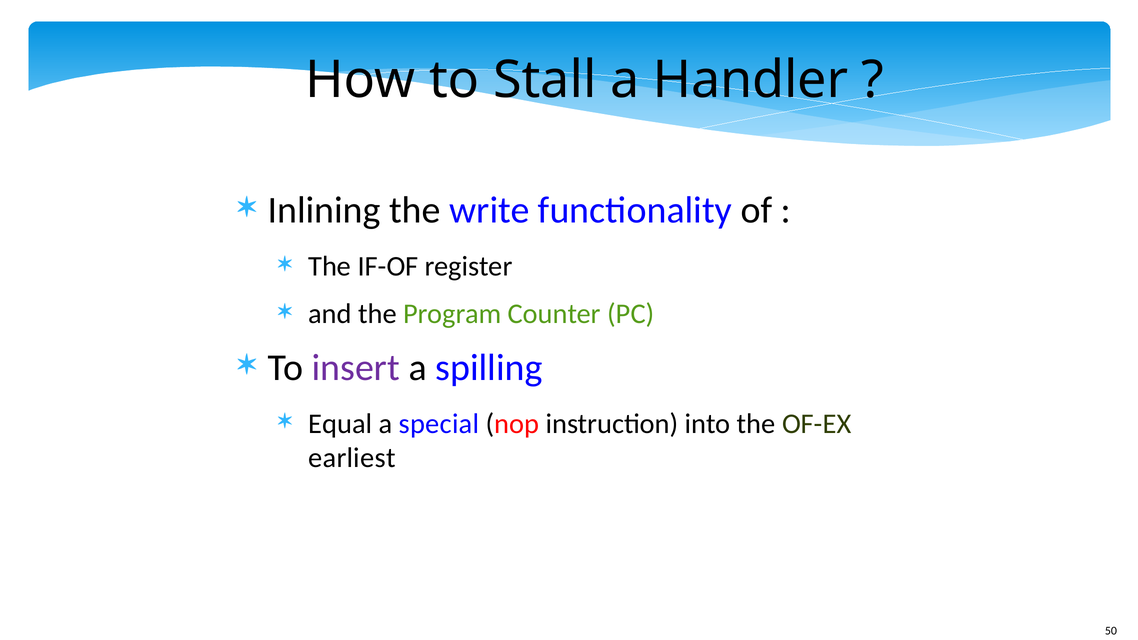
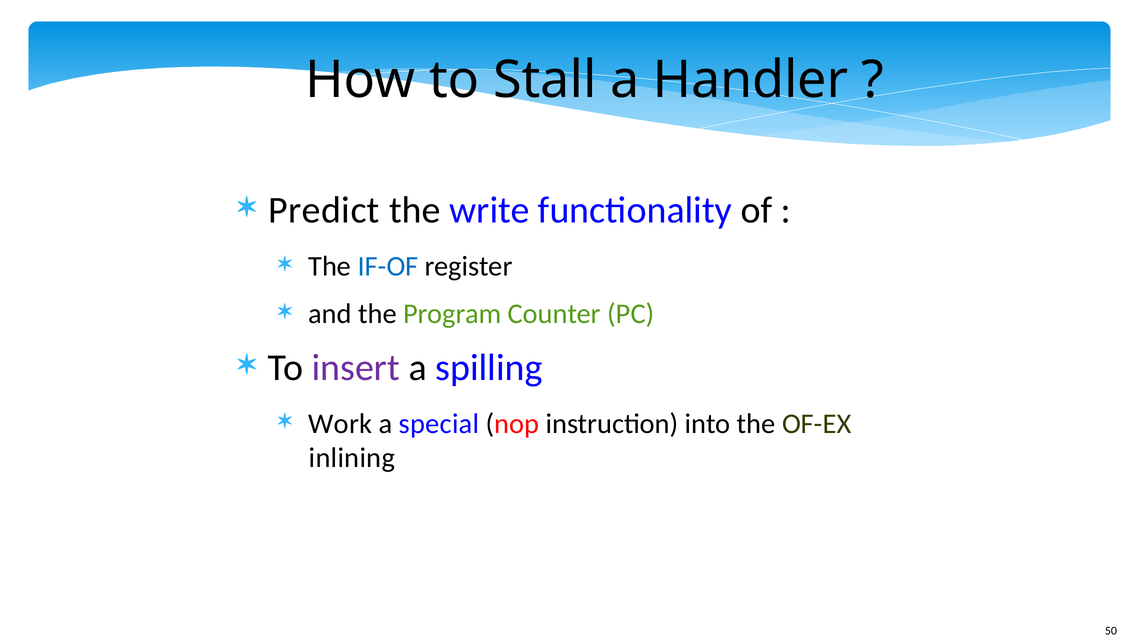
Inlining: Inlining -> Predict
IF-OF colour: black -> blue
Equal: Equal -> Work
earliest: earliest -> inlining
